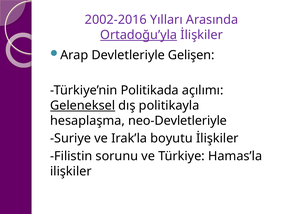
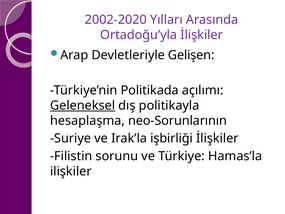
2002-2016: 2002-2016 -> 2002-2020
Ortadoğu’yla underline: present -> none
neo-Devletleriyle: neo-Devletleriyle -> neo-Sorunlarının
boyutu: boyutu -> işbirliği
